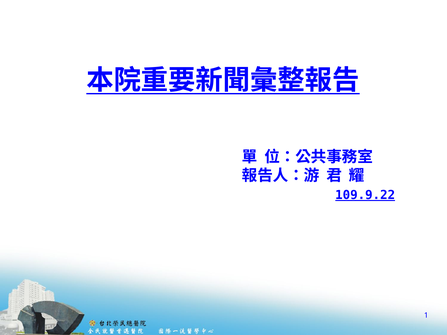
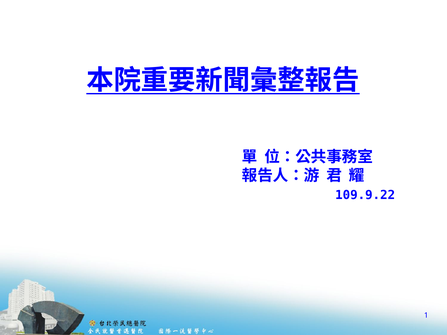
109.9.22 underline: present -> none
